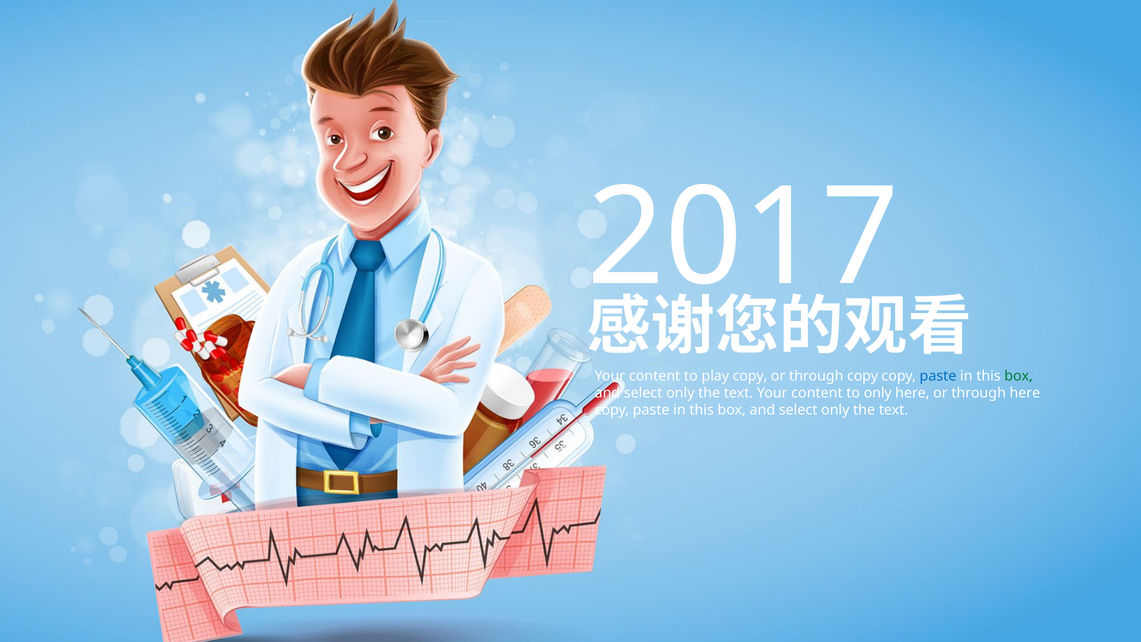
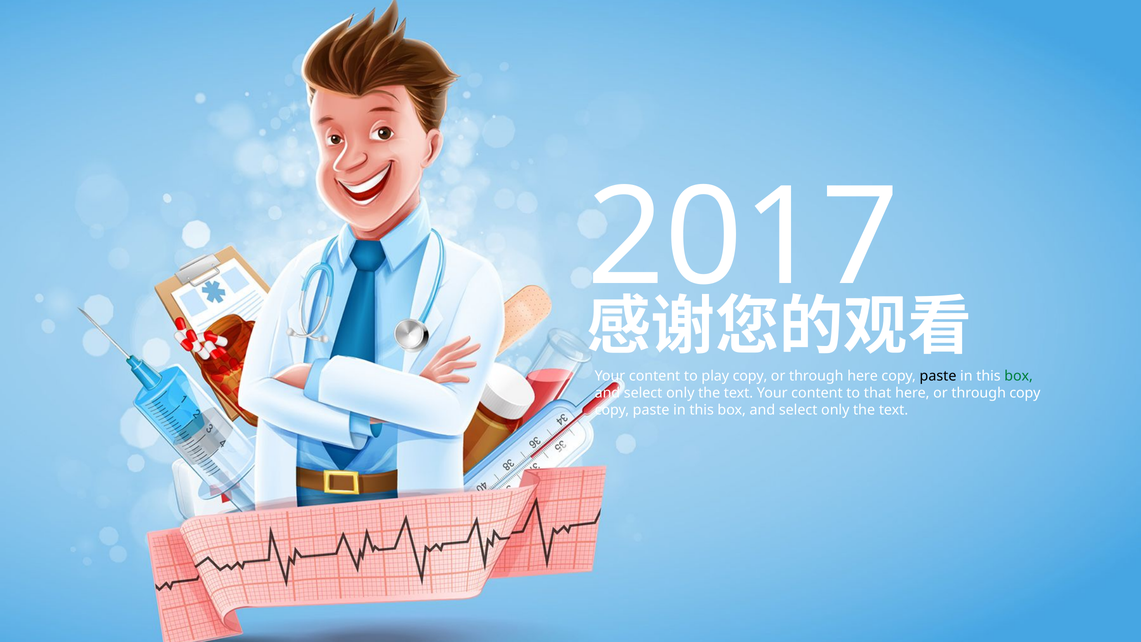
through copy: copy -> here
paste at (938, 376) colour: blue -> black
to only: only -> that
through here: here -> copy
